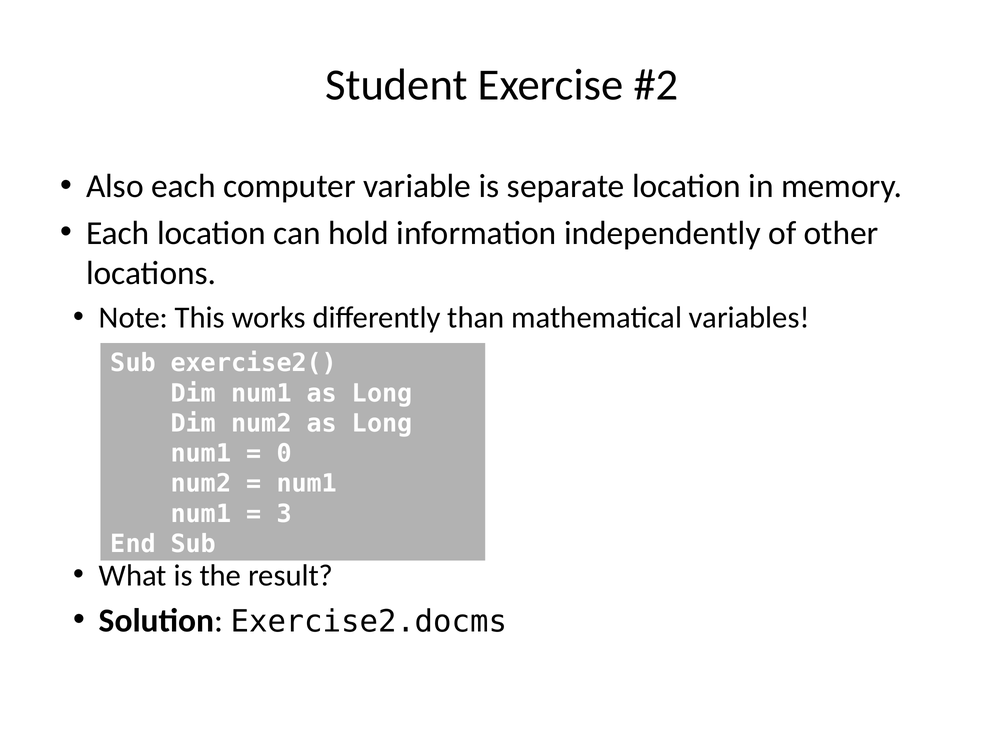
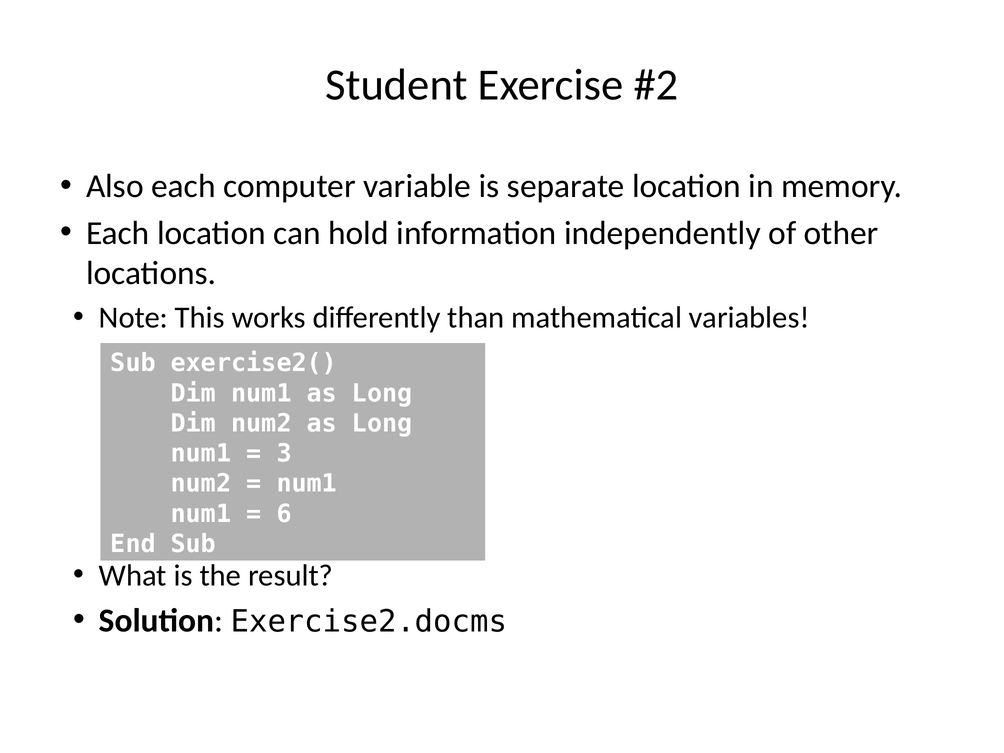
0: 0 -> 3
3: 3 -> 6
